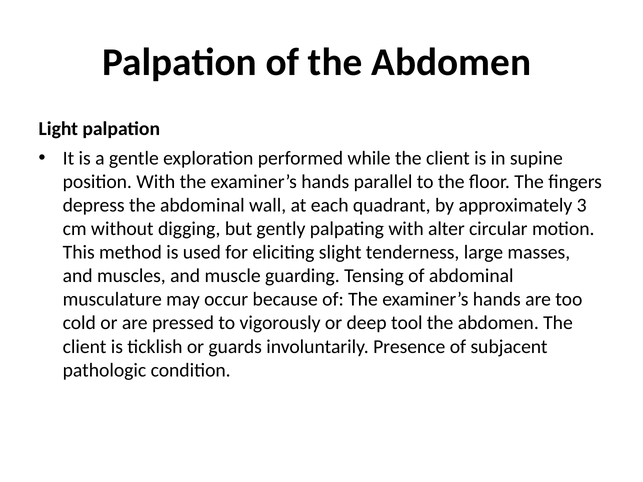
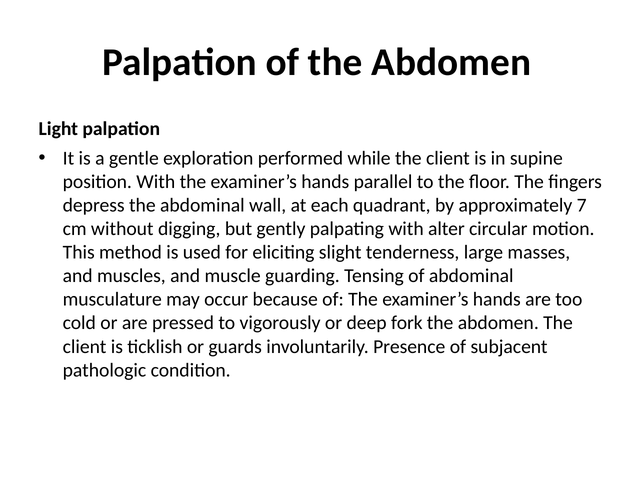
3: 3 -> 7
tool: tool -> fork
